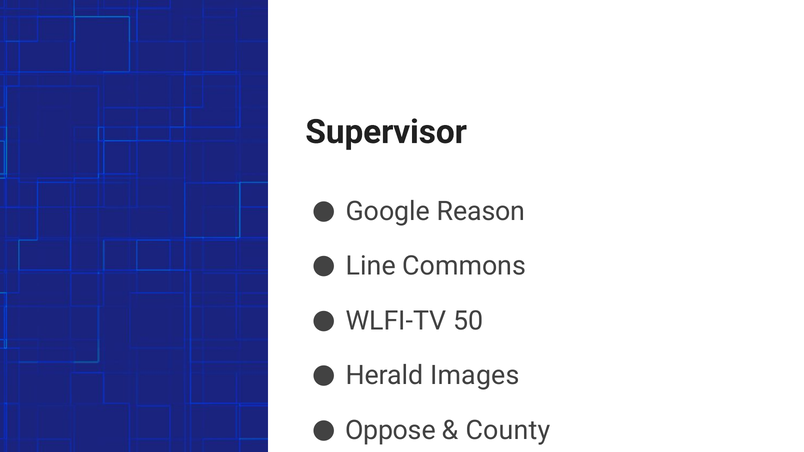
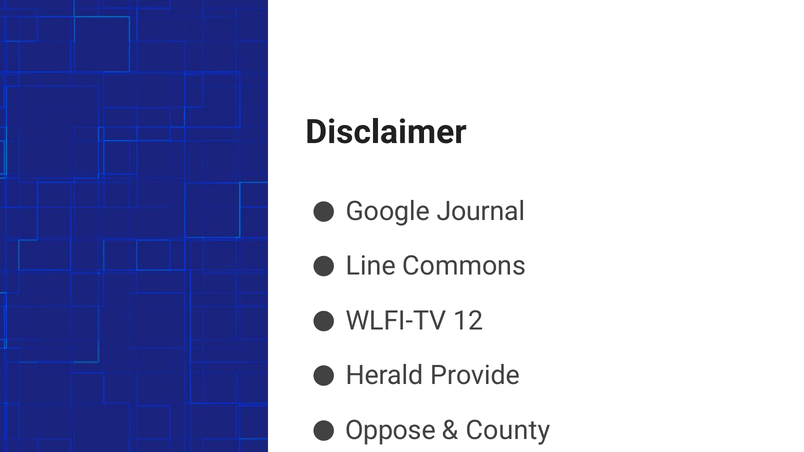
Supervisor: Supervisor -> Disclaimer
Reason: Reason -> Journal
50: 50 -> 12
Images: Images -> Provide
